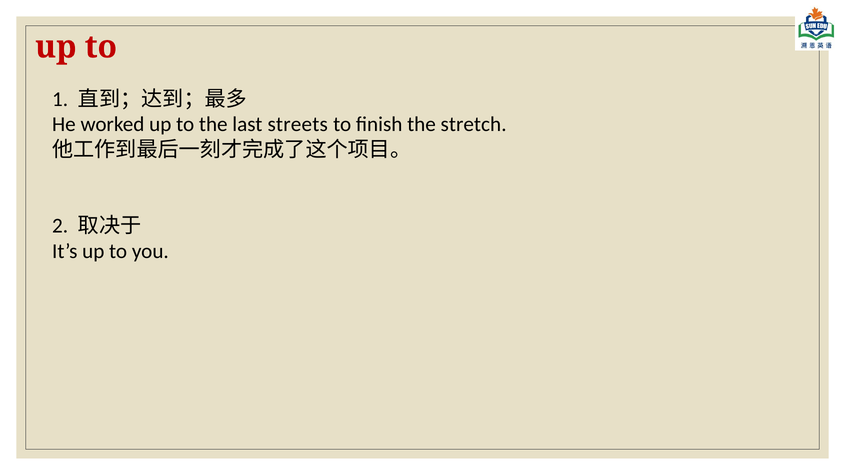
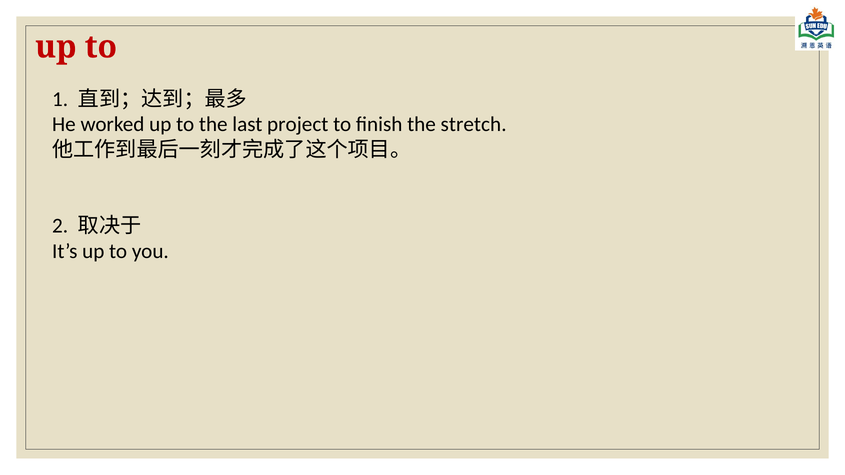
streets: streets -> project
